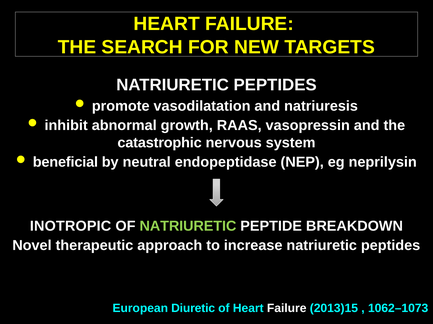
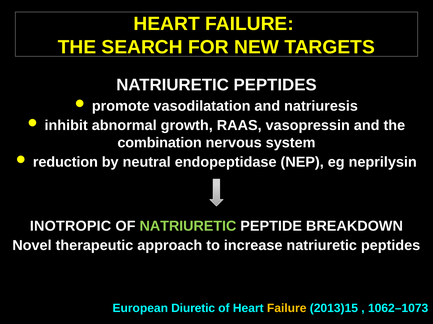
catastrophic: catastrophic -> combination
beneficial: beneficial -> reduction
Failure at (287, 309) colour: white -> yellow
